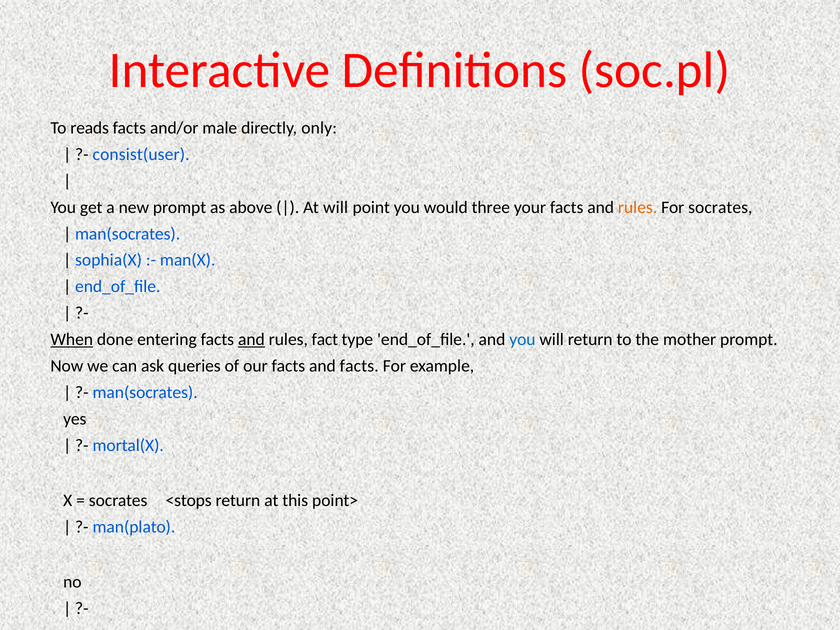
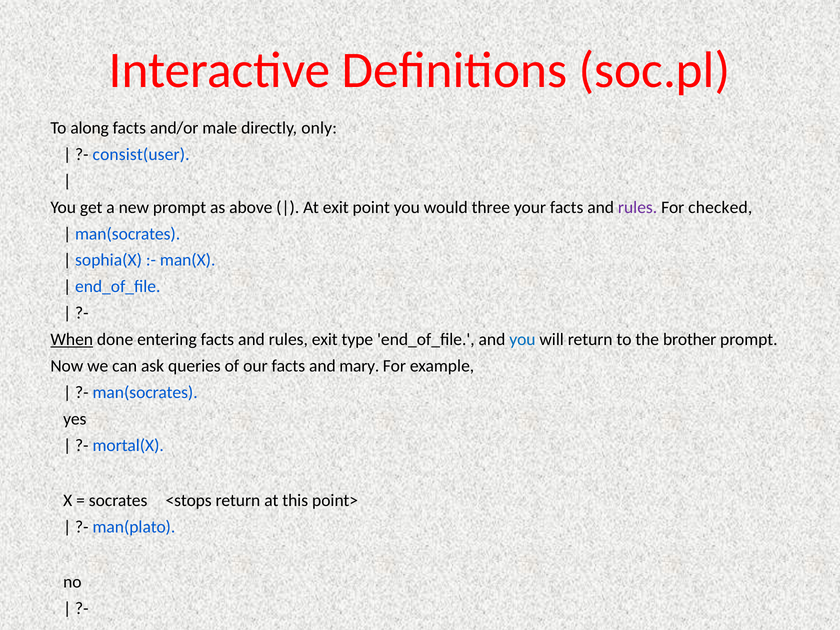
reads: reads -> along
At will: will -> exit
rules at (638, 207) colour: orange -> purple
For socrates: socrates -> checked
and at (251, 340) underline: present -> none
rules fact: fact -> exit
mother: mother -> brother
and facts: facts -> mary
